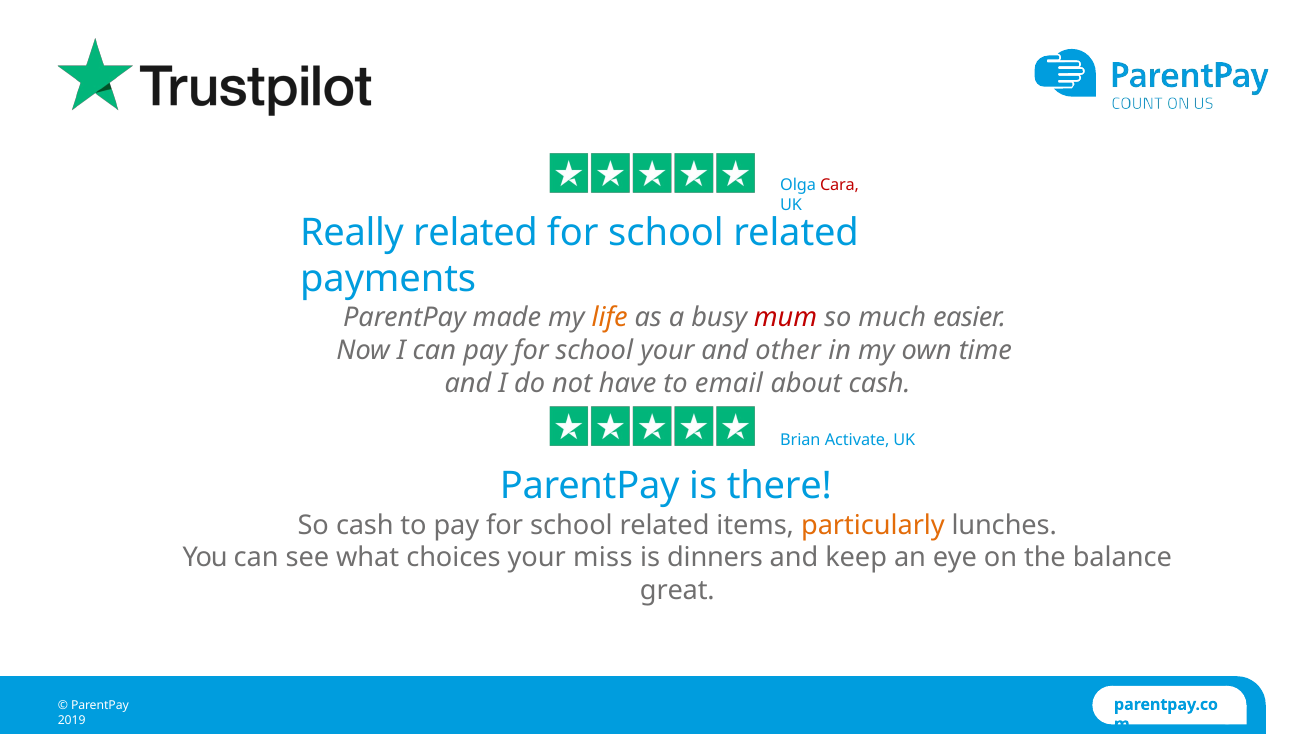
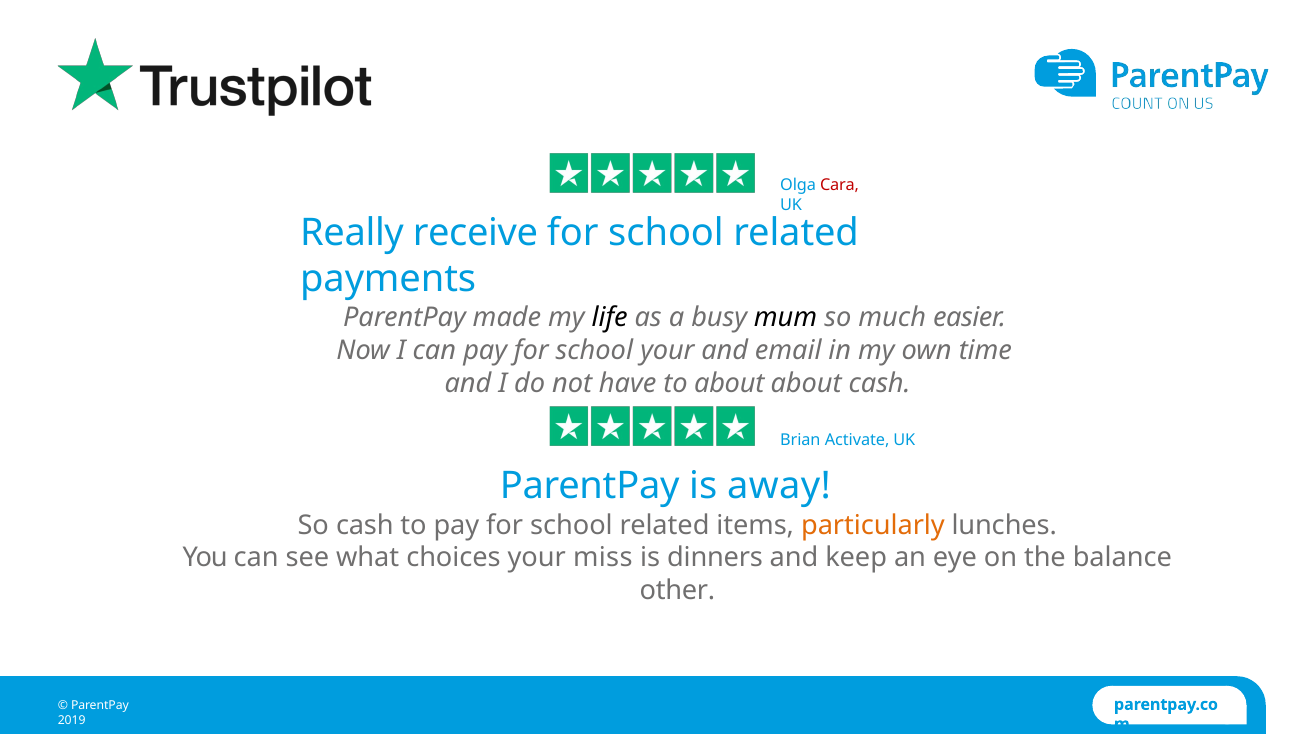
Really related: related -> receive
life colour: orange -> black
mum colour: red -> black
other: other -> email
to email: email -> about
there: there -> away
great: great -> other
